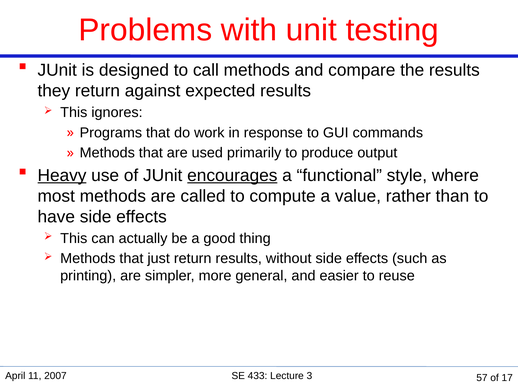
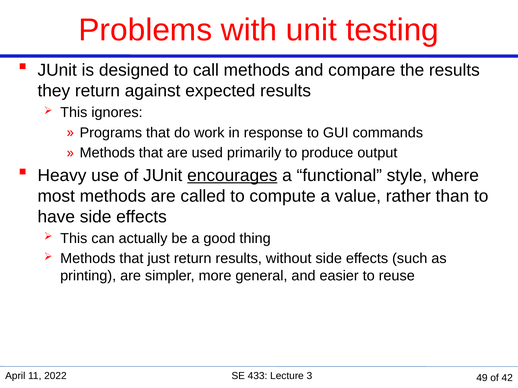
Heavy underline: present -> none
2007: 2007 -> 2022
57: 57 -> 49
17: 17 -> 42
